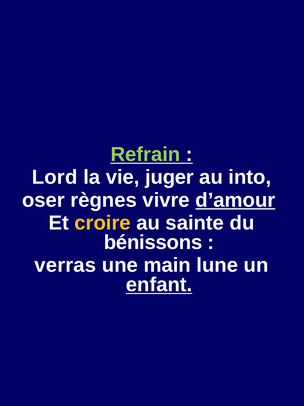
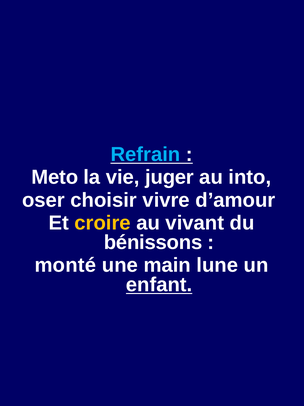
Refrain colour: light green -> light blue
Lord: Lord -> Meto
règnes: règnes -> choisir
d’amour underline: present -> none
sainte: sainte -> vivant
verras: verras -> monté
